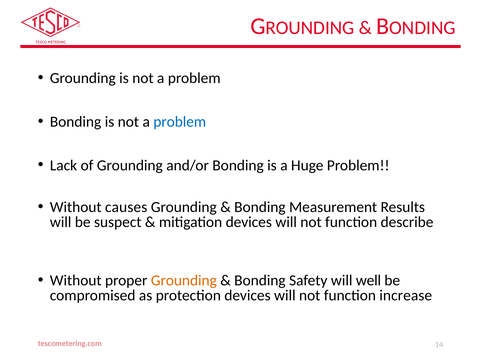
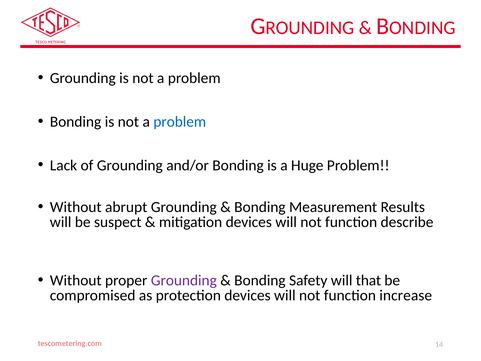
causes: causes -> abrupt
Grounding at (184, 280) colour: orange -> purple
well: well -> that
